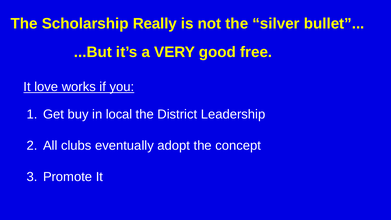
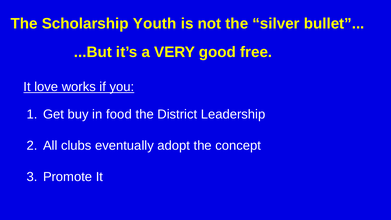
Really: Really -> Youth
local: local -> food
